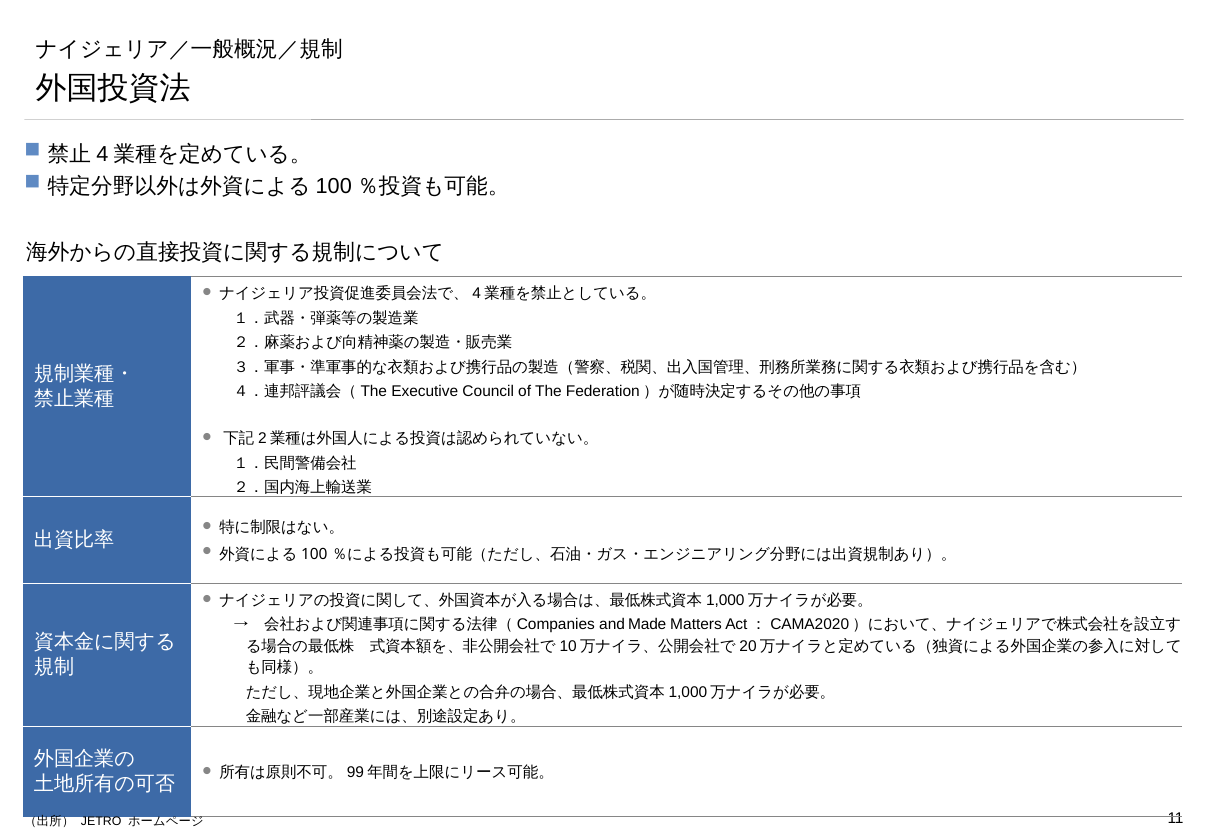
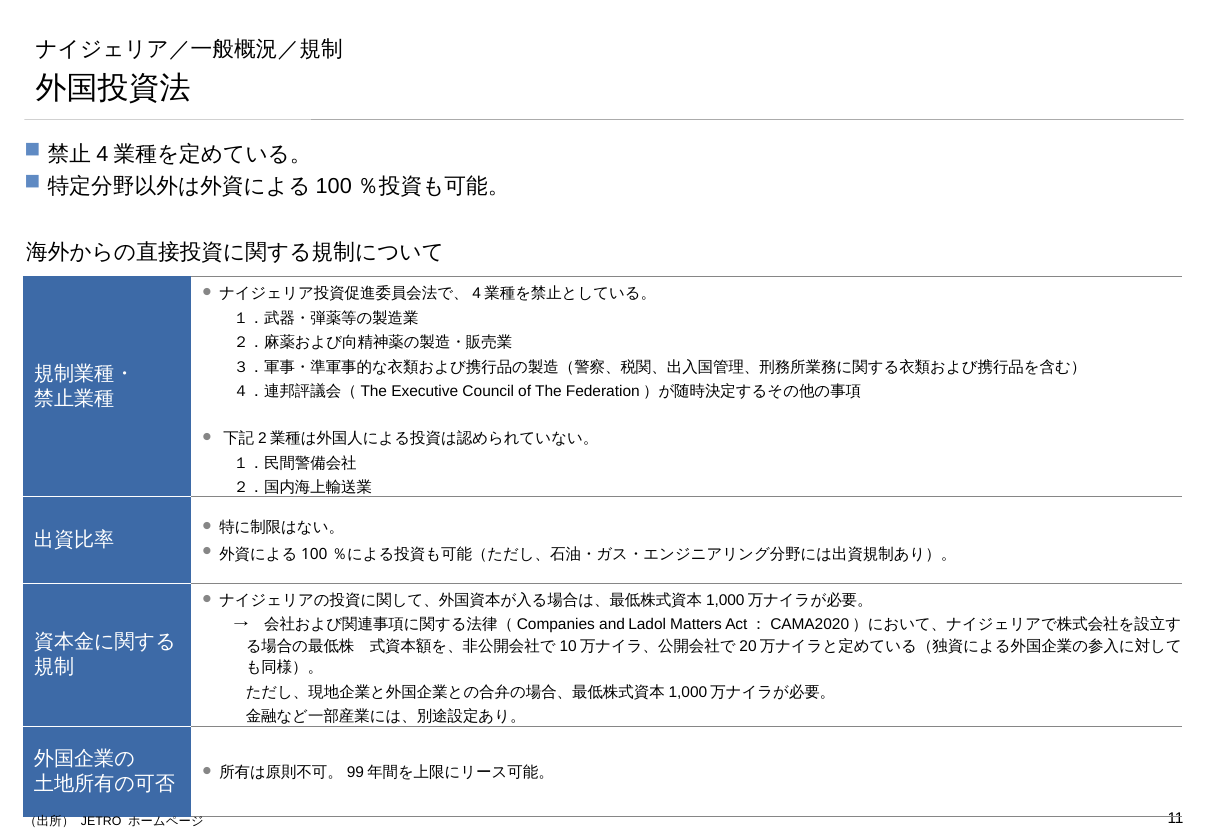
Made: Made -> Ladol
